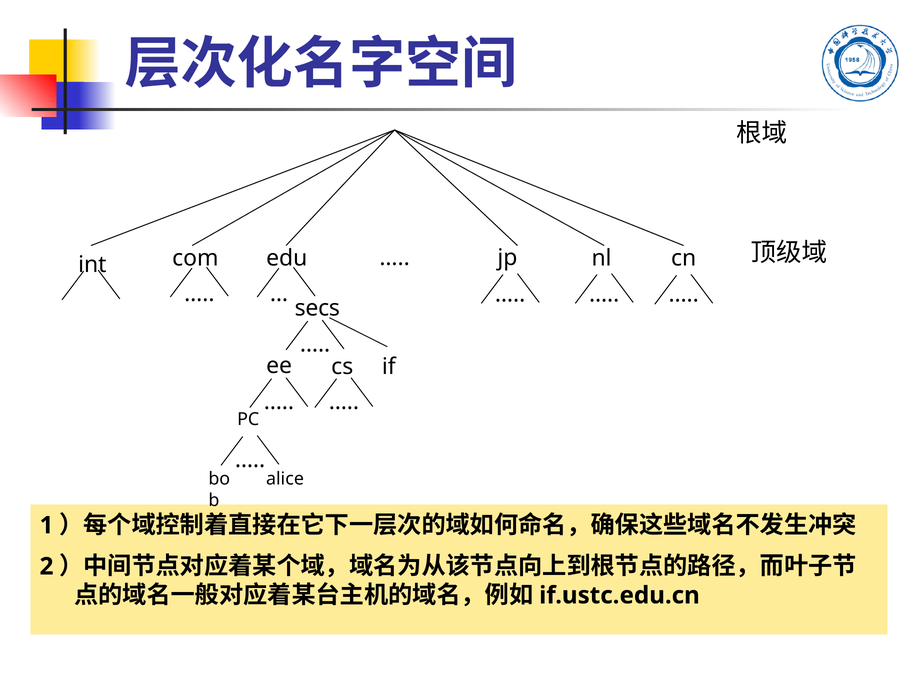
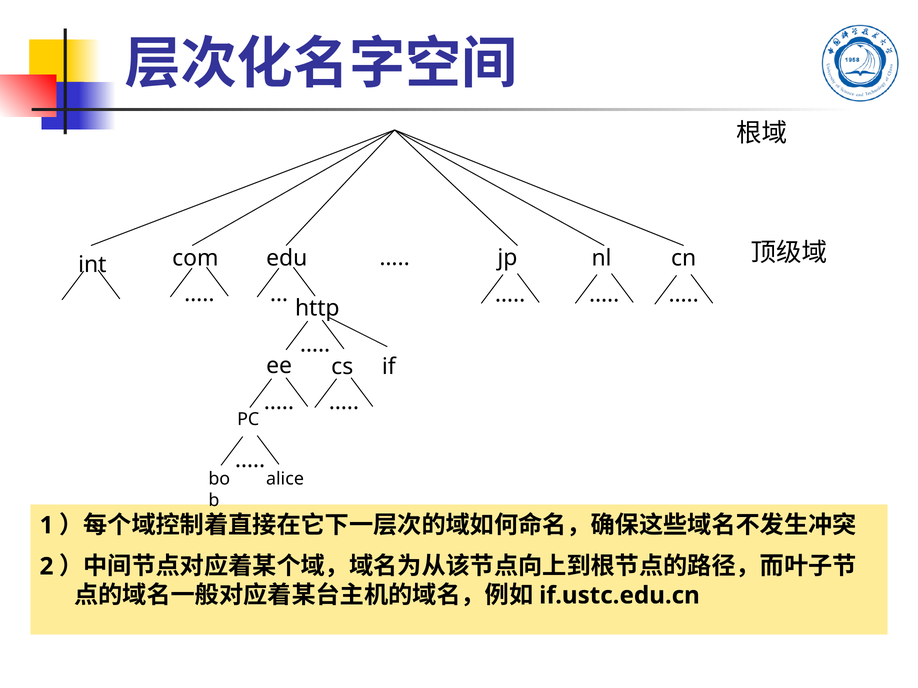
secs: secs -> http
